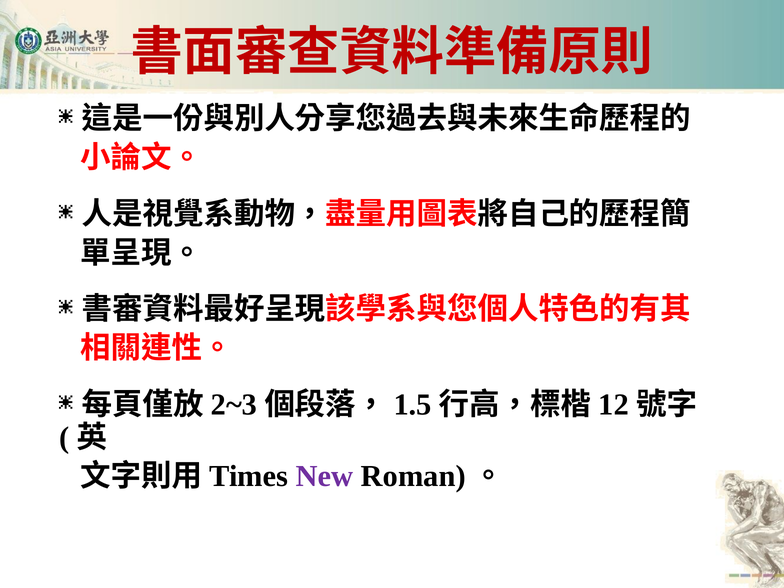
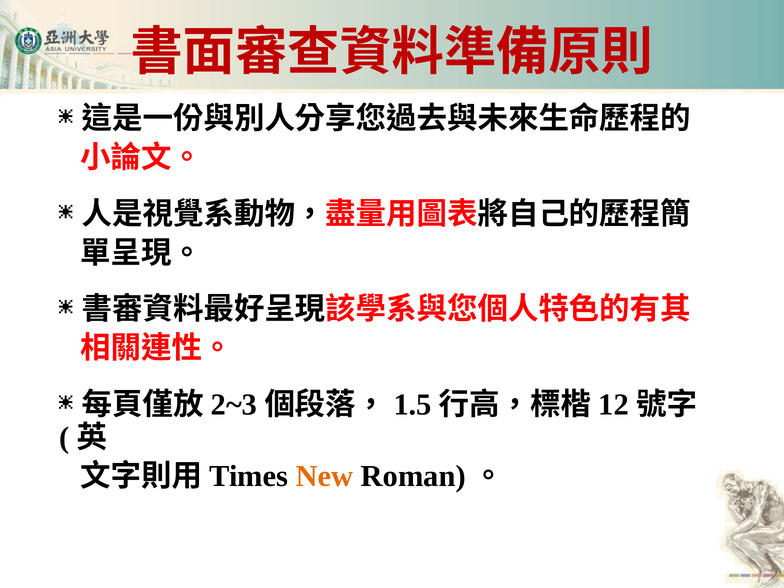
New colour: purple -> orange
